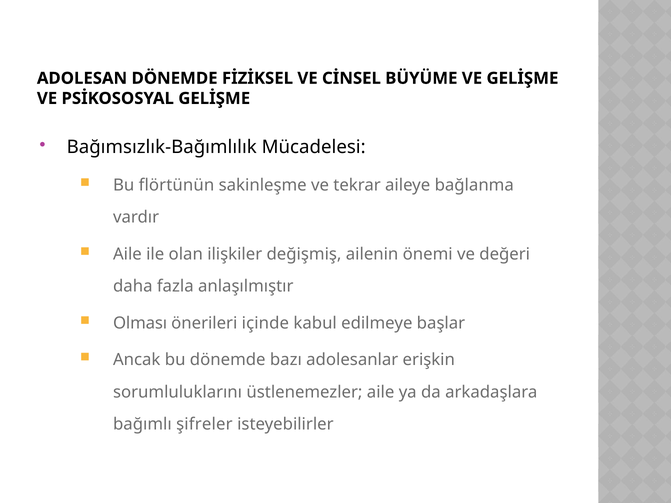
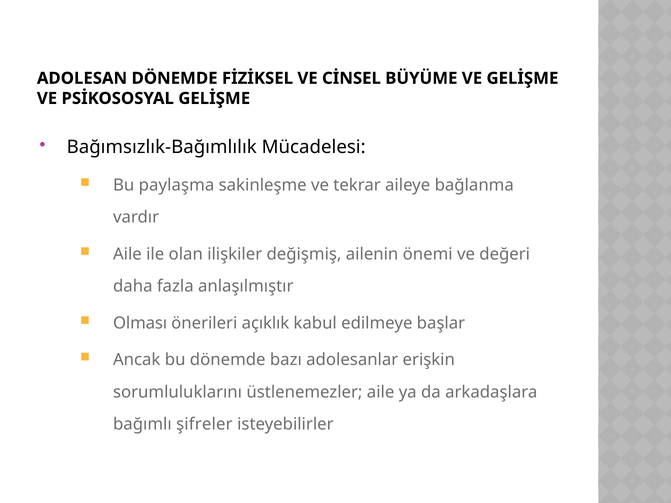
flörtünün: flörtünün -> paylaşma
içinde: içinde -> açıklık
